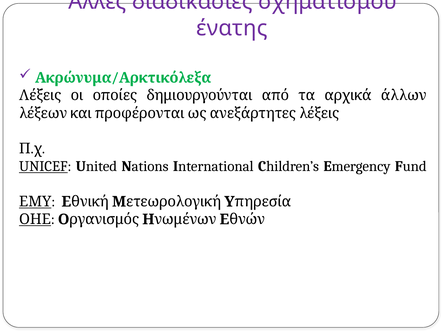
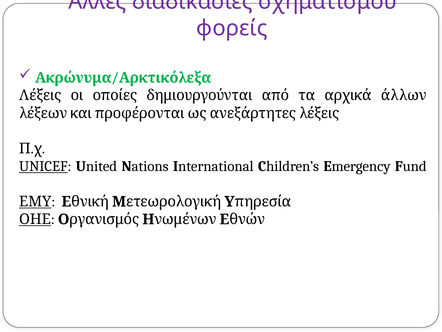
ένατης: ένατης -> φορείς
